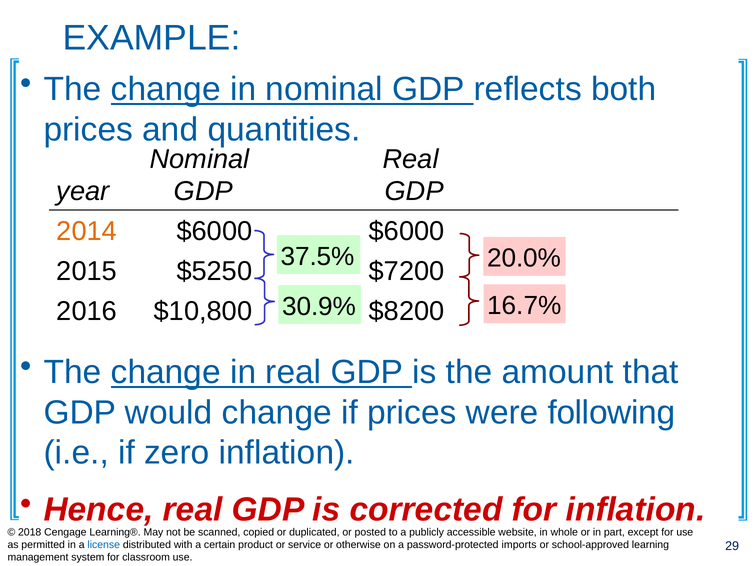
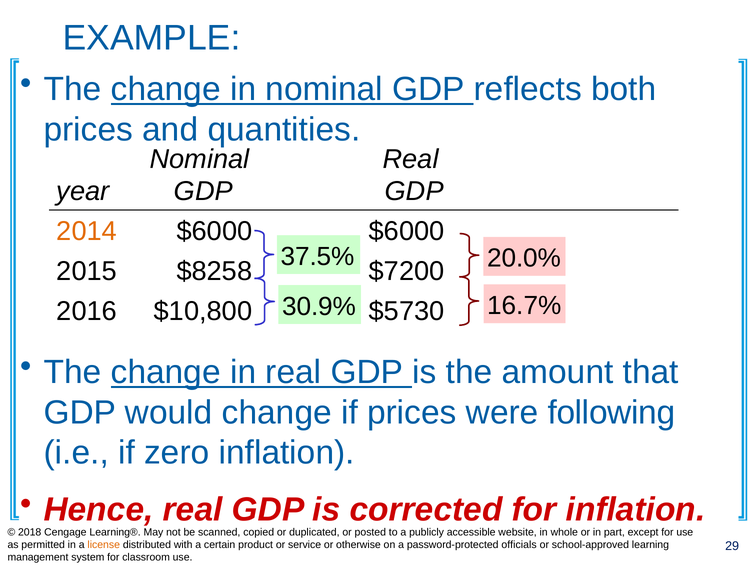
$5250: $5250 -> $8258
$8200: $8200 -> $5730
license colour: blue -> orange
imports: imports -> officials
